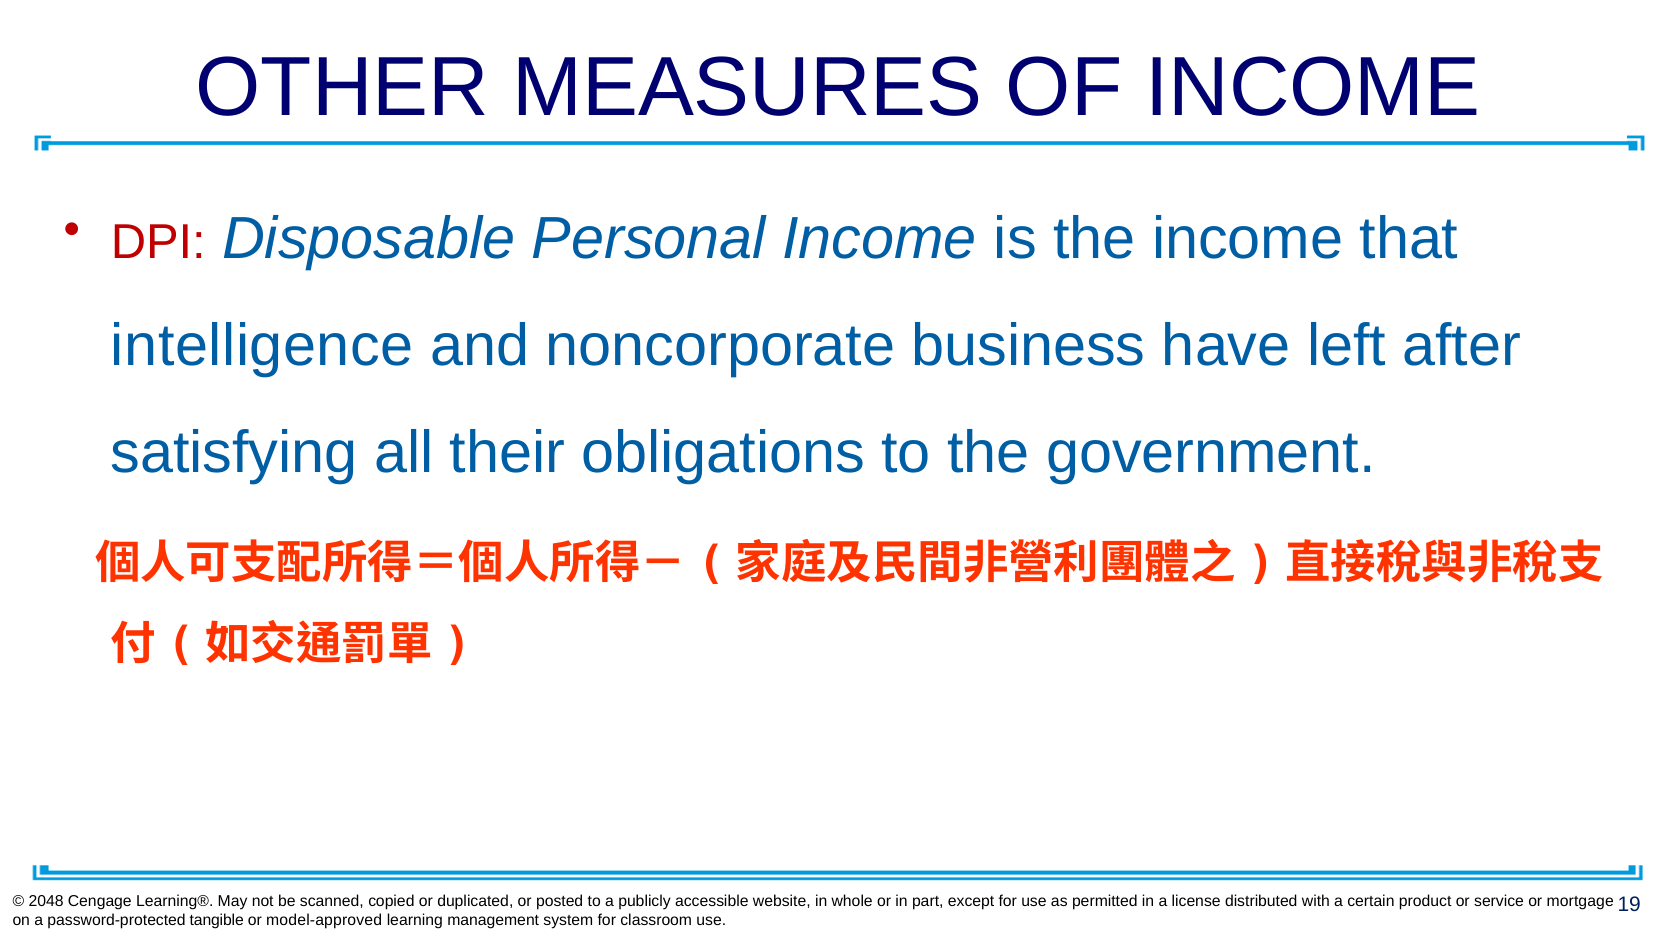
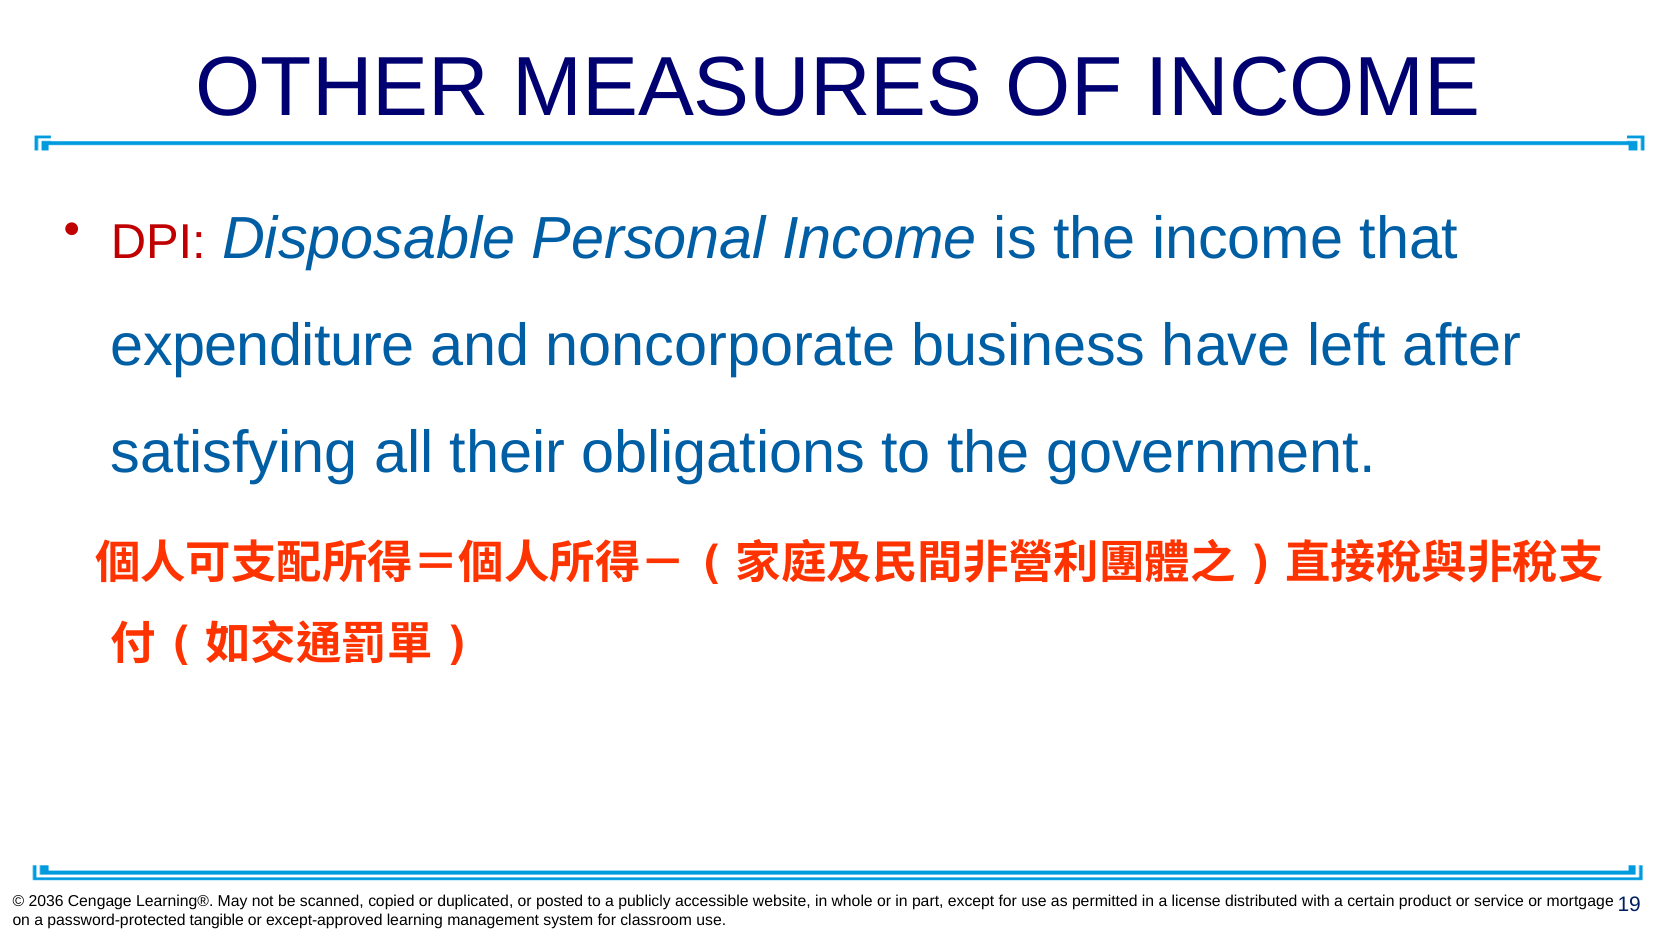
intelligence: intelligence -> expenditure
2048: 2048 -> 2036
model-approved: model-approved -> except-approved
